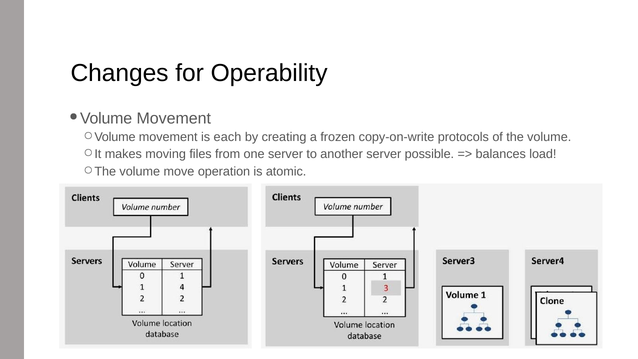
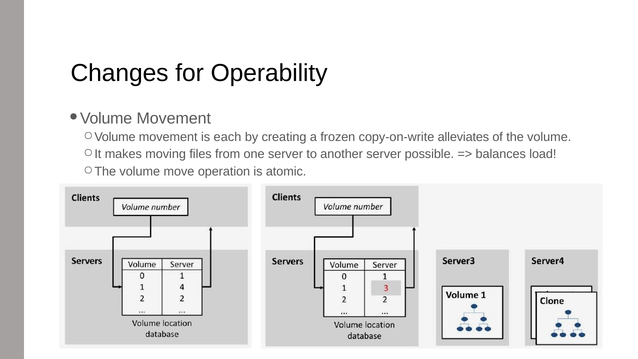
protocols: protocols -> alleviates
